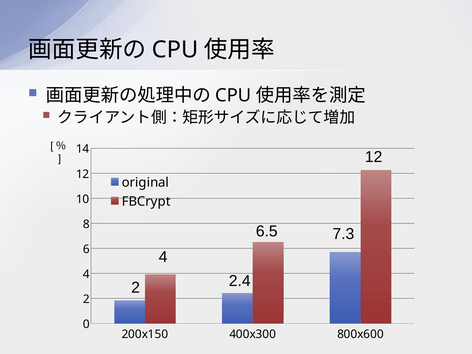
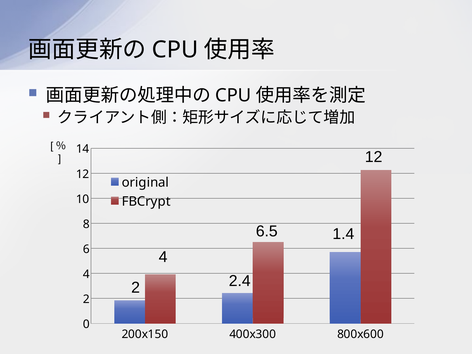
7.3: 7.3 -> 1.4
